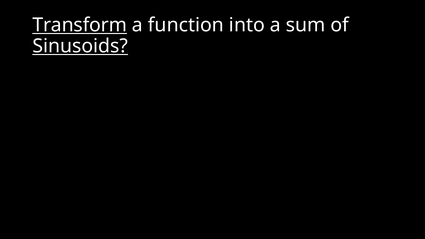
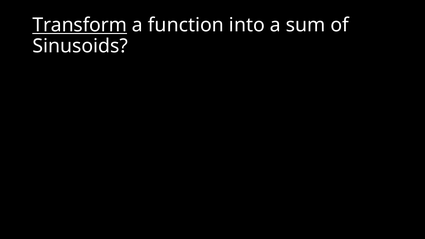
Sinusoids underline: present -> none
